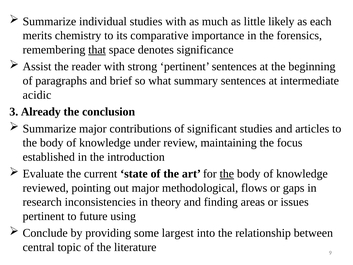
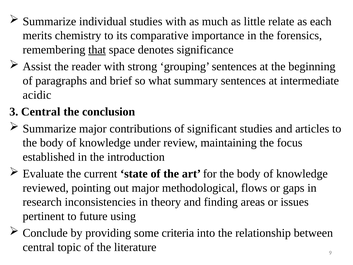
likely: likely -> relate
strong pertinent: pertinent -> grouping
3 Already: Already -> Central
the at (227, 174) underline: present -> none
largest: largest -> criteria
